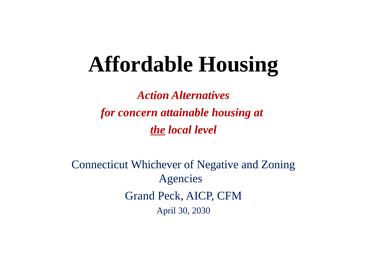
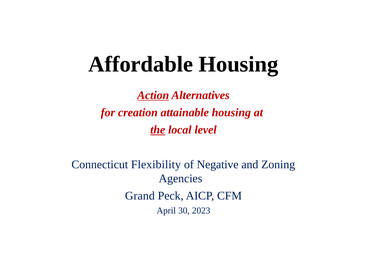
Action underline: none -> present
concern: concern -> creation
Whichever: Whichever -> Flexibility
2030: 2030 -> 2023
